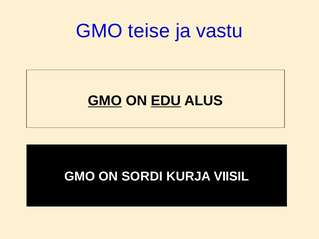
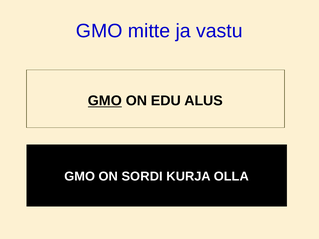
teise: teise -> mitte
EDU underline: present -> none
VIISIL: VIISIL -> OLLA
